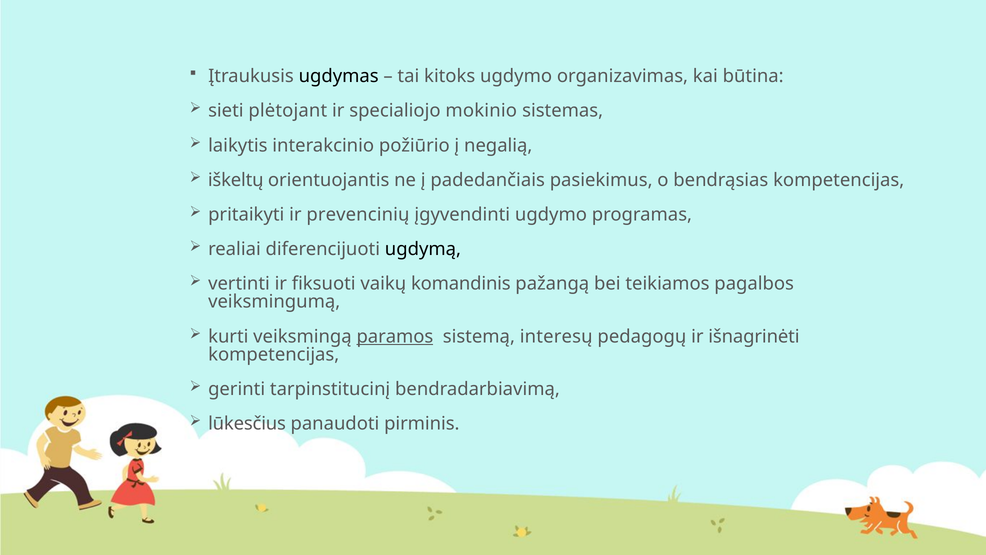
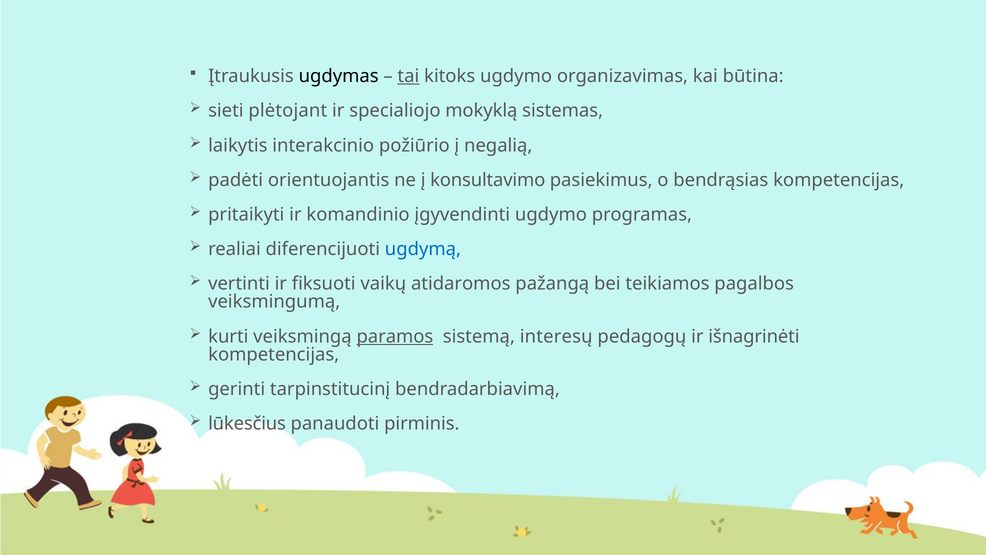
tai underline: none -> present
mokinio: mokinio -> mokyklą
iškeltų: iškeltų -> padėti
padedančiais: padedančiais -> konsultavimo
prevencinių: prevencinių -> komandinio
ugdymą colour: black -> blue
komandinis: komandinis -> atidaromos
